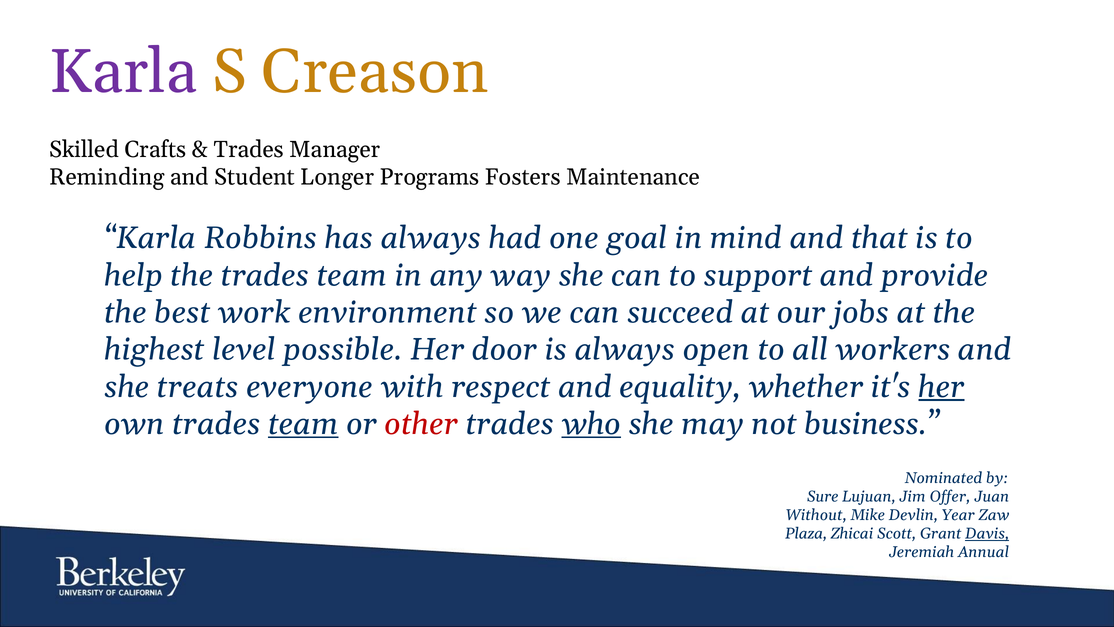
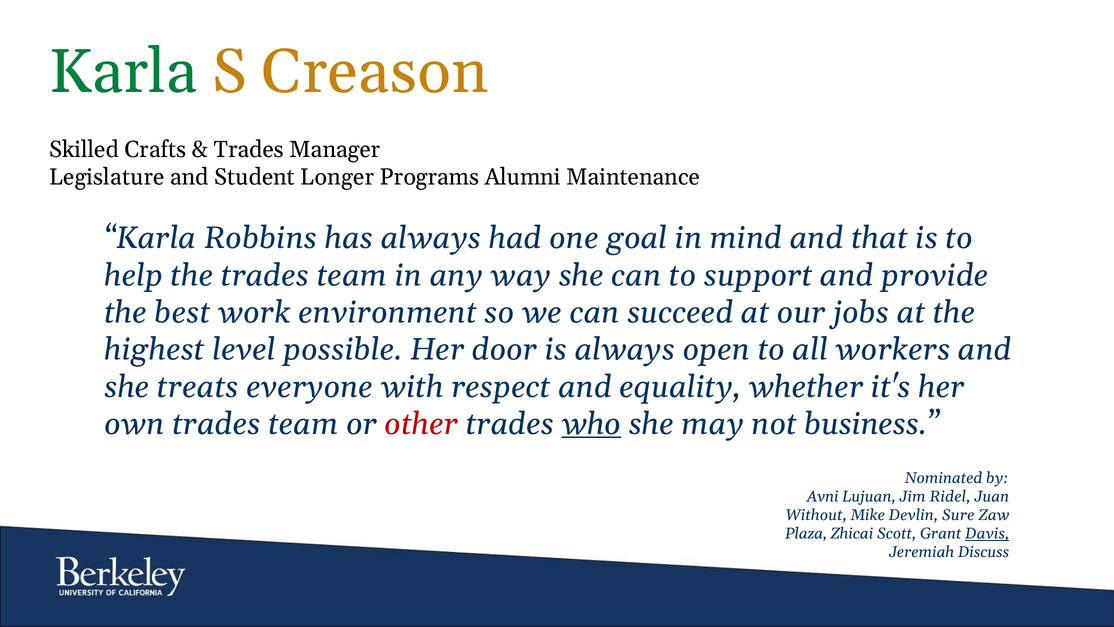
Karla at (123, 72) colour: purple -> green
Reminding: Reminding -> Legislature
Fosters: Fosters -> Alumni
her at (941, 387) underline: present -> none
team at (303, 424) underline: present -> none
Sure: Sure -> Avni
Offer: Offer -> Ridel
Year: Year -> Sure
Annual: Annual -> Discuss
